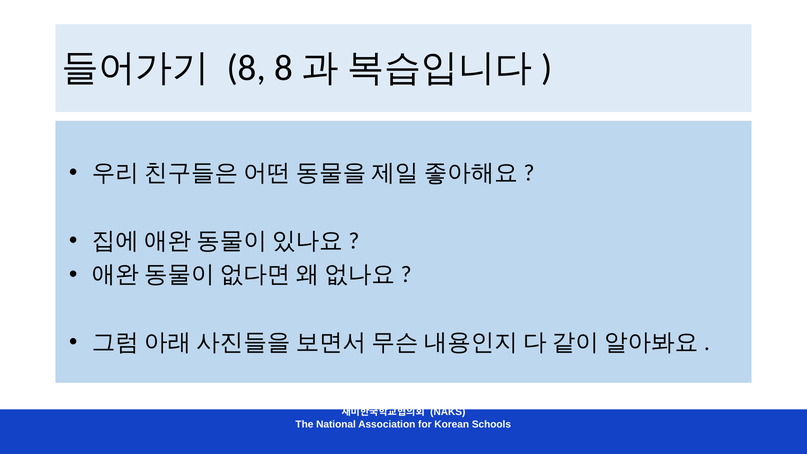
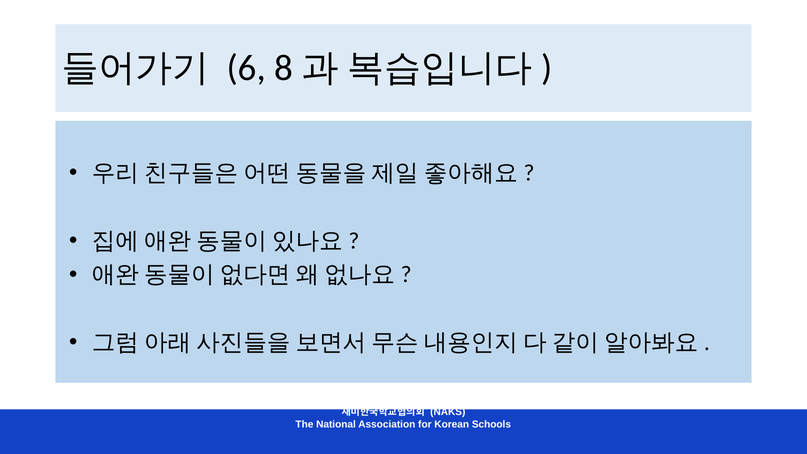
8 at (246, 68): 8 -> 6
